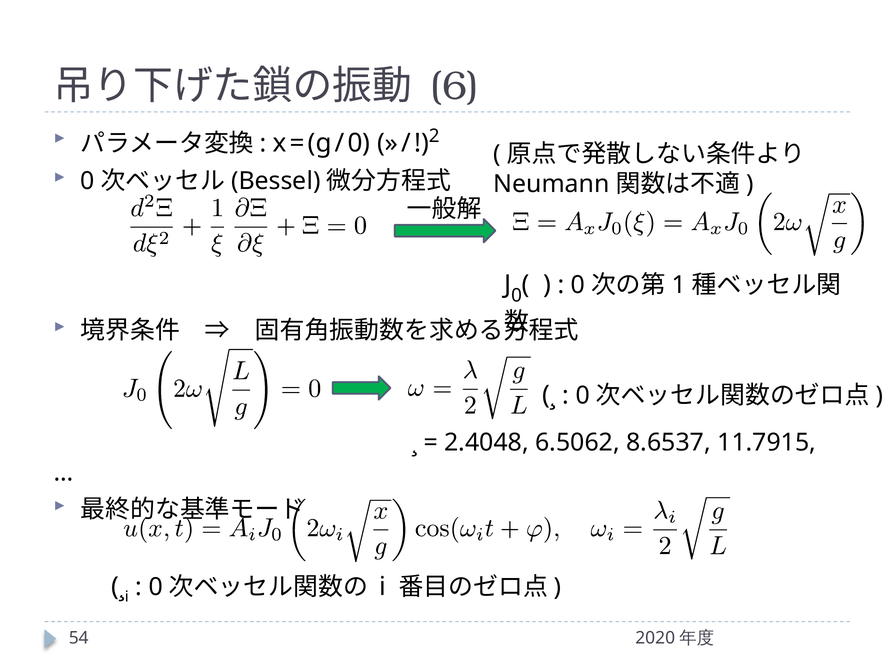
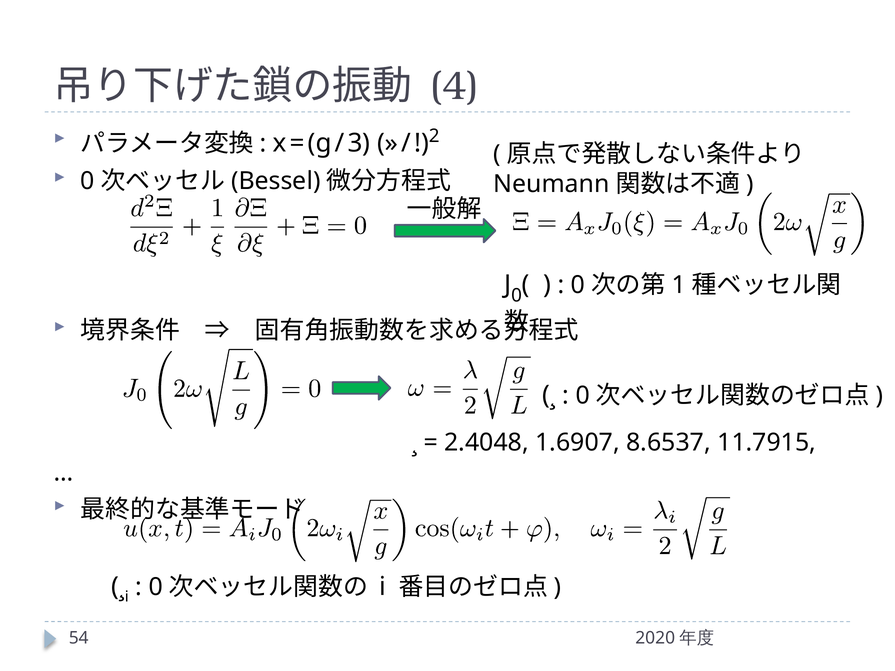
6: 6 -> 4
0 at (359, 143): 0 -> 3
6.5062: 6.5062 -> 1.6907
